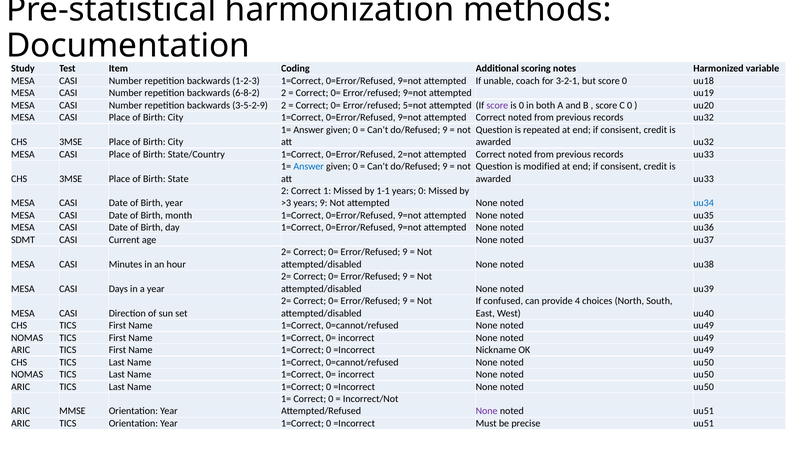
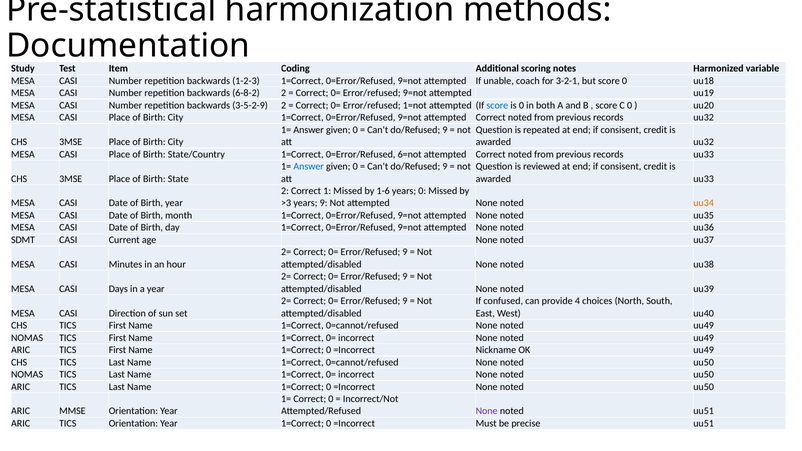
5=not: 5=not -> 1=not
score at (497, 105) colour: purple -> blue
2=not: 2=not -> 6=not
modified: modified -> reviewed
1-1: 1-1 -> 1-6
uu34 colour: blue -> orange
